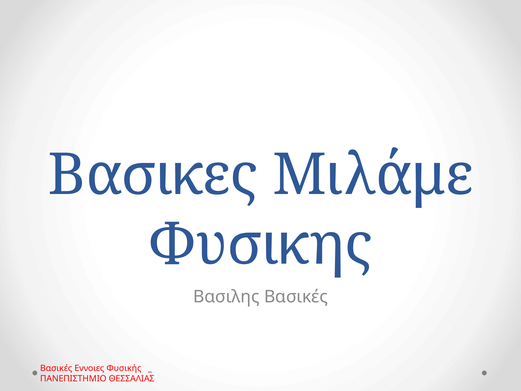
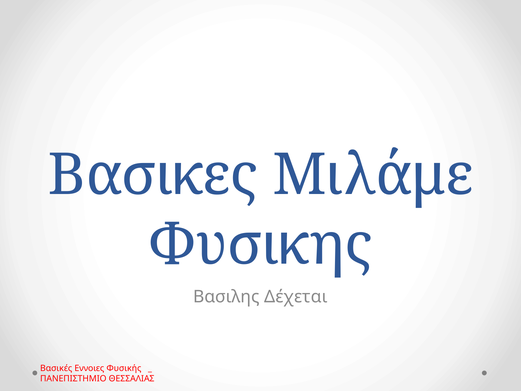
Βασιλης Βασικές: Βασικές -> Δέχεται
